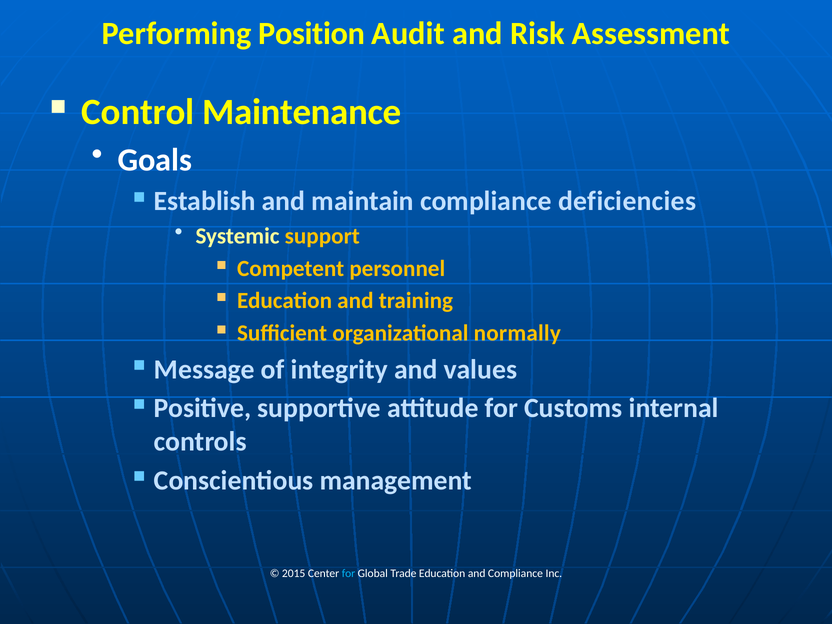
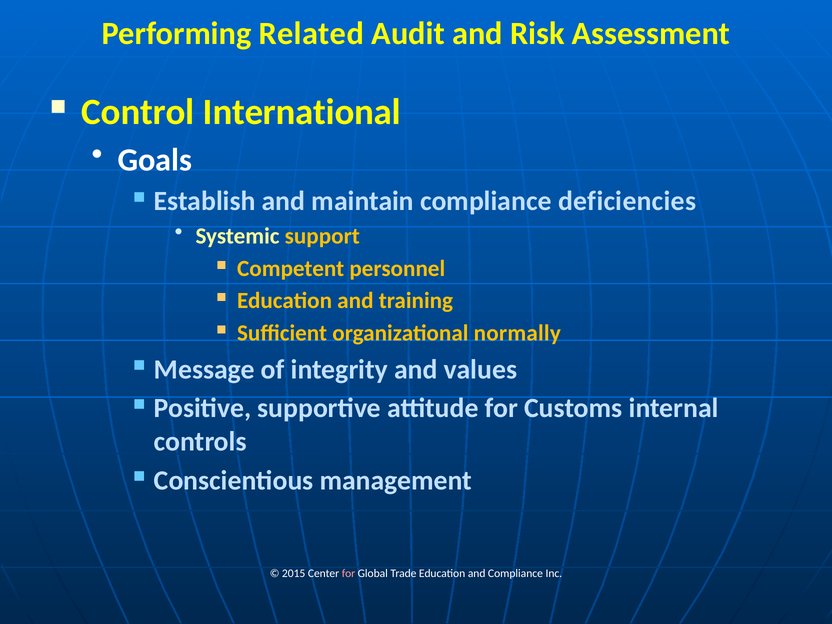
Position: Position -> Related
Maintenance: Maintenance -> International
for at (348, 574) colour: light blue -> pink
